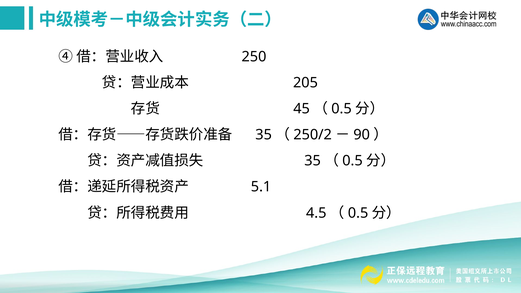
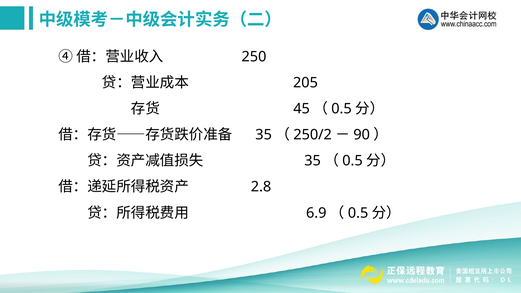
5.1: 5.1 -> 2.8
4.5: 4.5 -> 6.9
